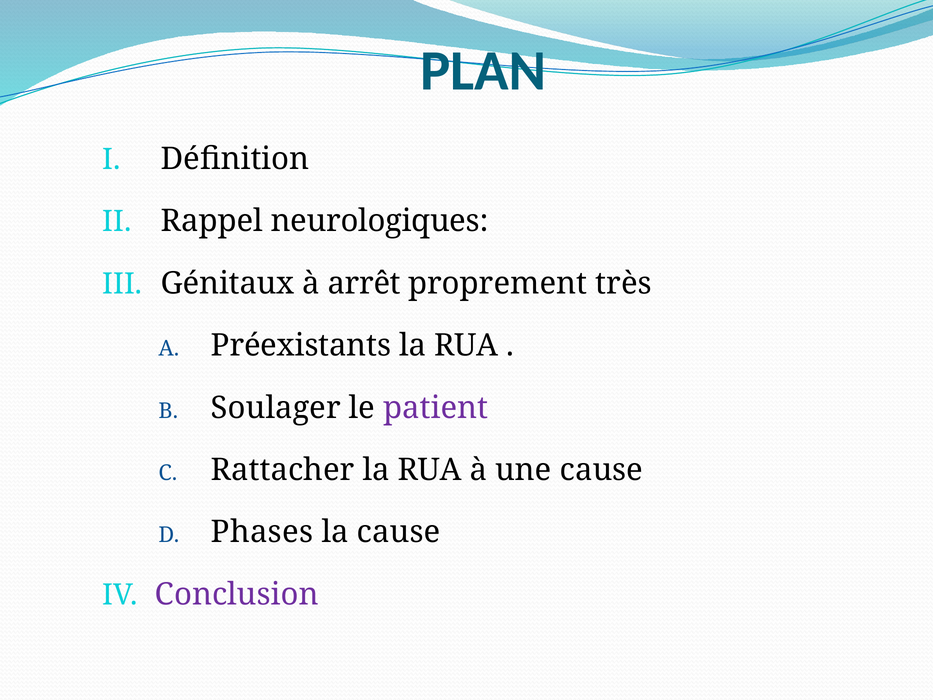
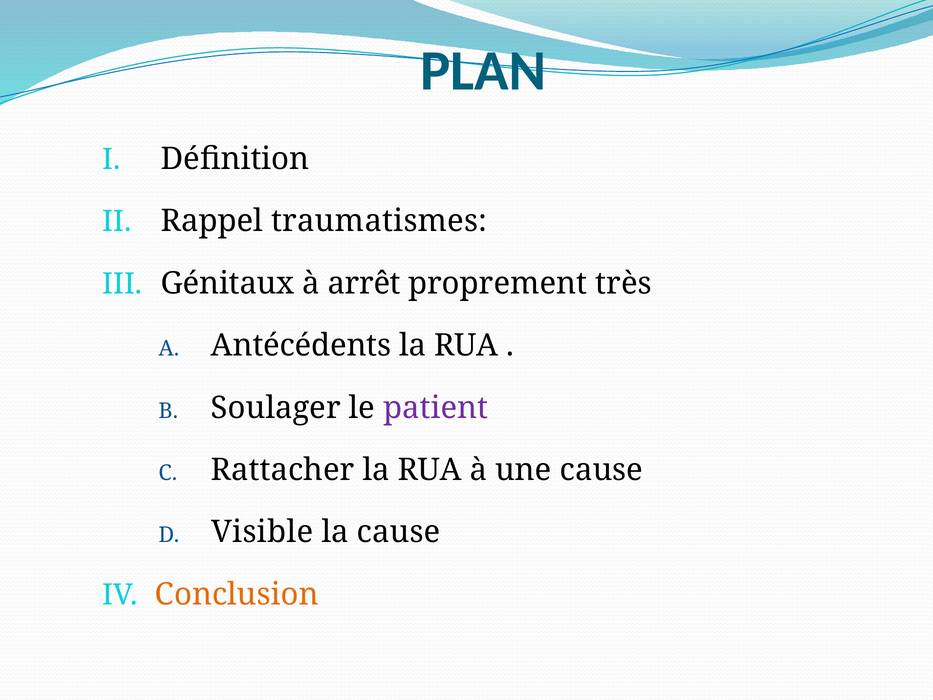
neurologiques: neurologiques -> traumatismes
Préexistants: Préexistants -> Antécédents
Phases: Phases -> Visible
Conclusion colour: purple -> orange
